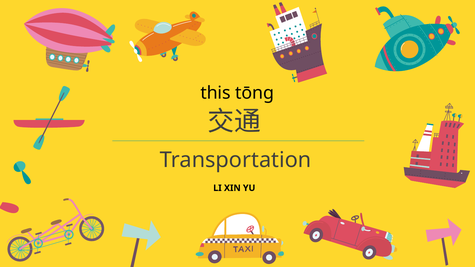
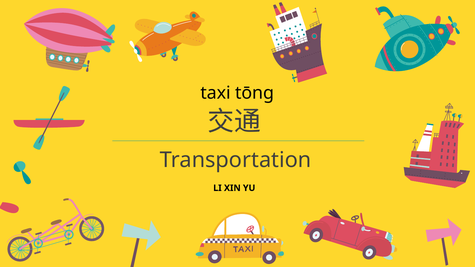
this: this -> taxi
